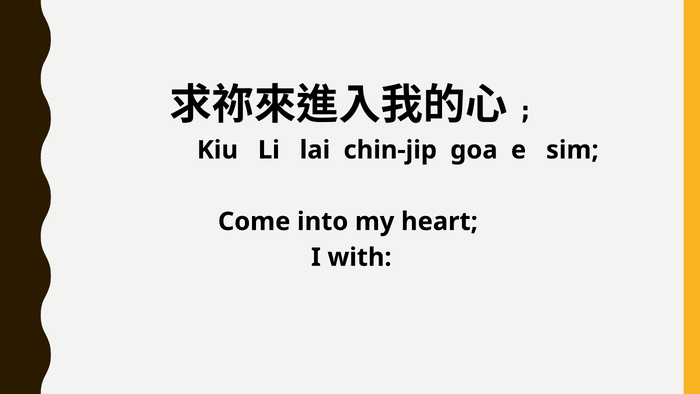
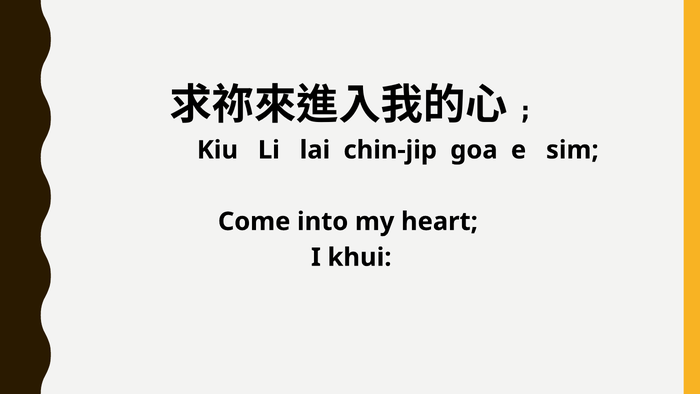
with: with -> khui
